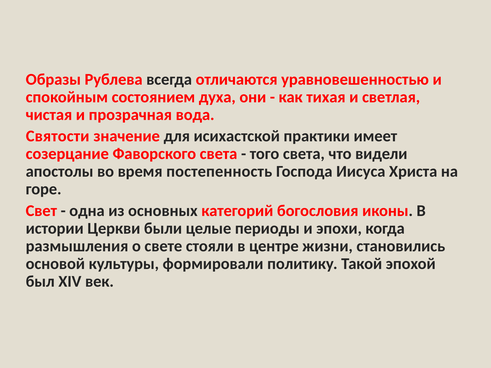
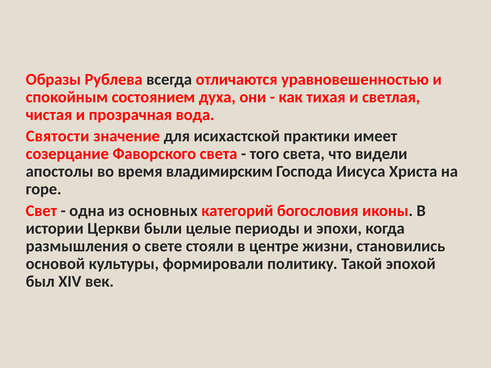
постепенность: постепенность -> владимирским
